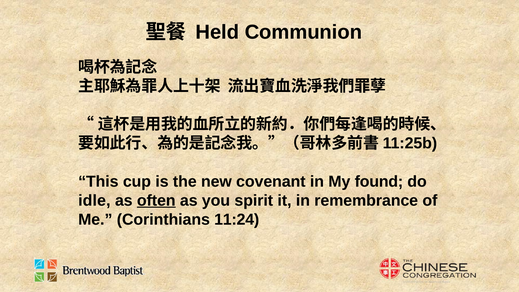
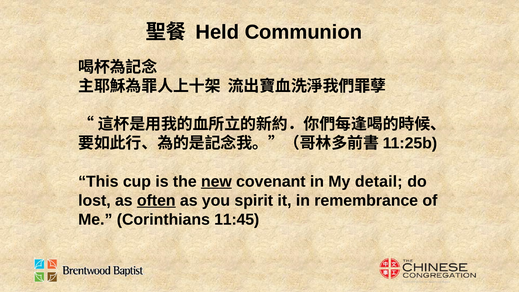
new underline: none -> present
found: found -> detail
idle: idle -> lost
11:24: 11:24 -> 11:45
